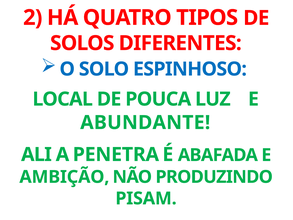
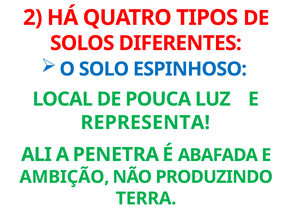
ABUNDANTE: ABUNDANTE -> REPRESENTA
PISAM: PISAM -> TERRA
